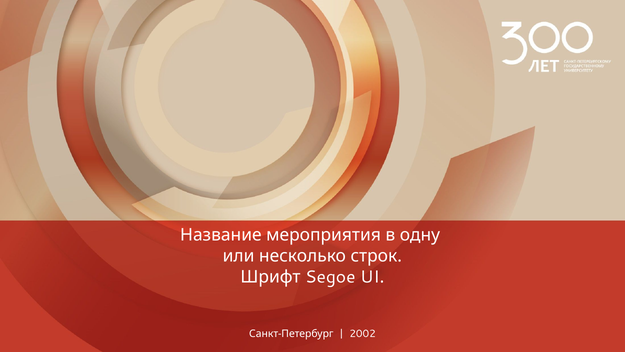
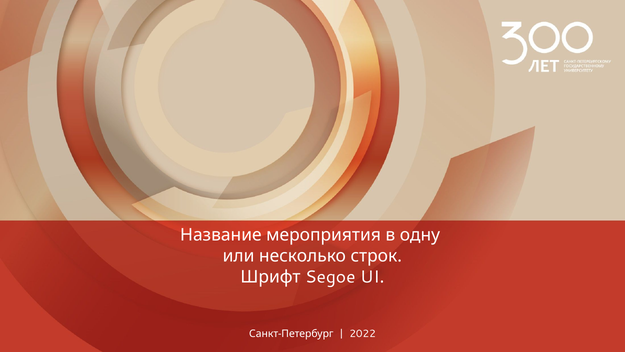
2002: 2002 -> 2022
